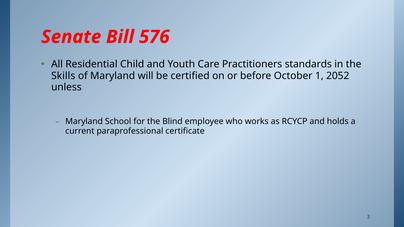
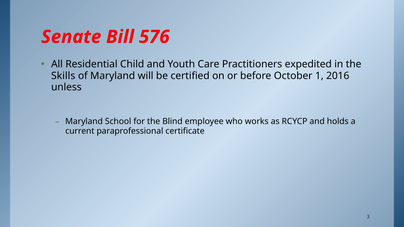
standards: standards -> expedited
2052: 2052 -> 2016
